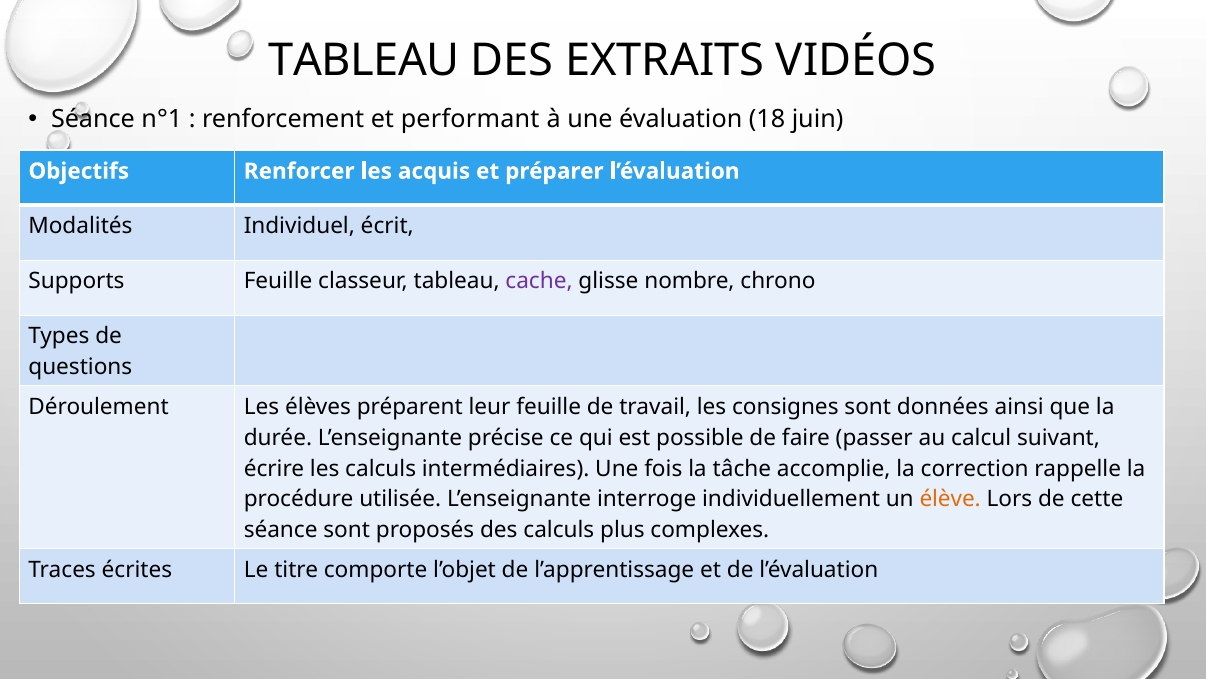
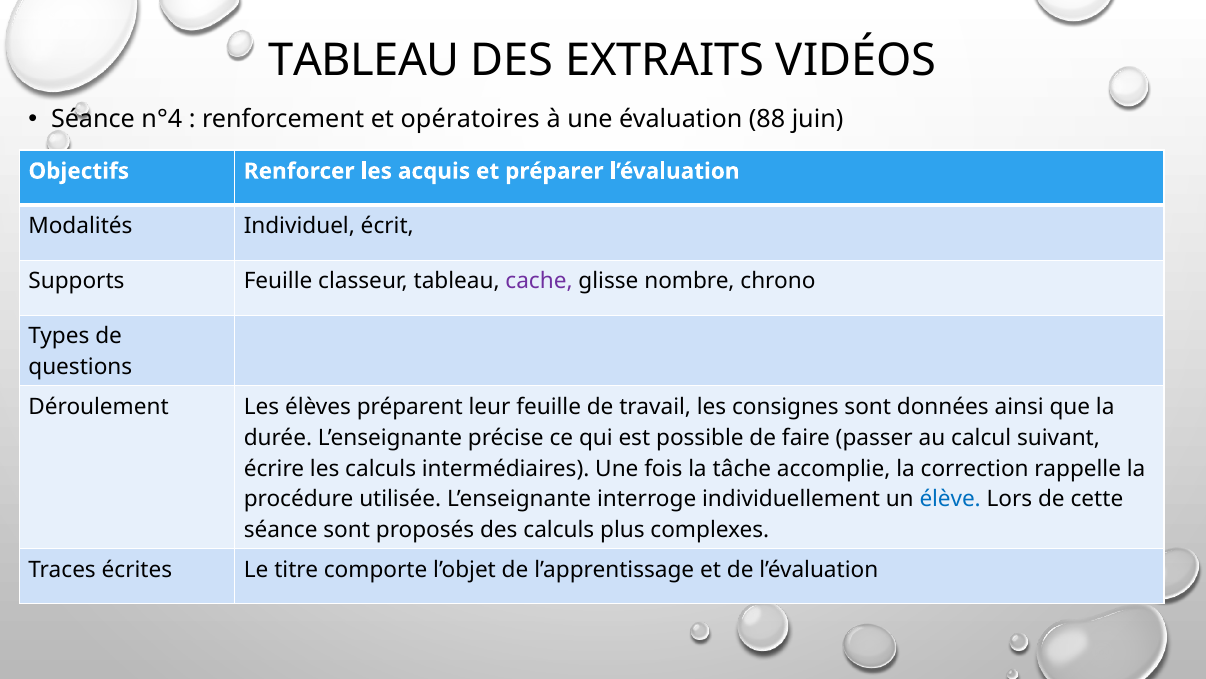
n°1: n°1 -> n°4
performant: performant -> opératoires
18: 18 -> 88
élève colour: orange -> blue
